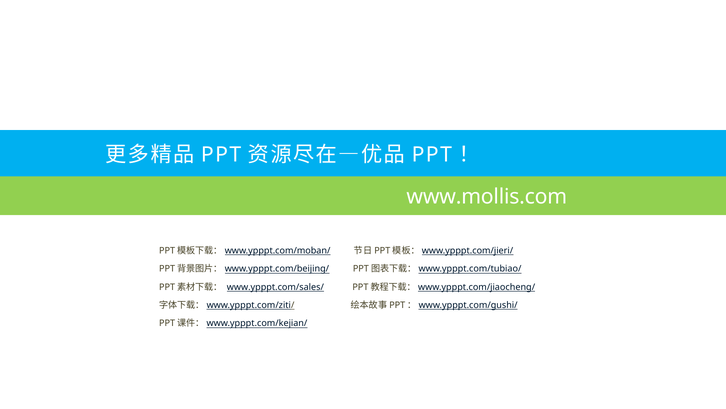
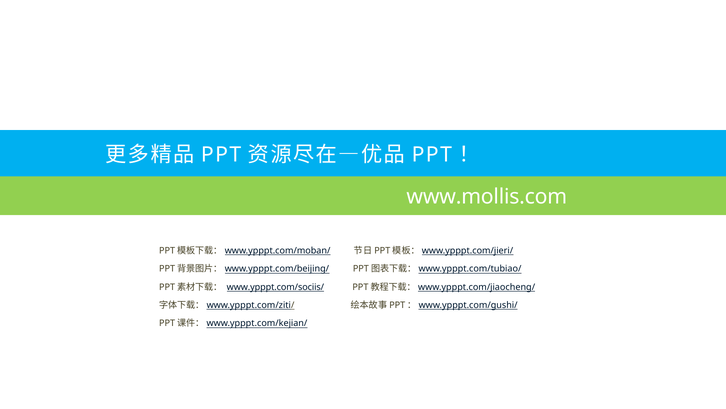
www.ypppt.com/sales/: www.ypppt.com/sales/ -> www.ypppt.com/sociis/
